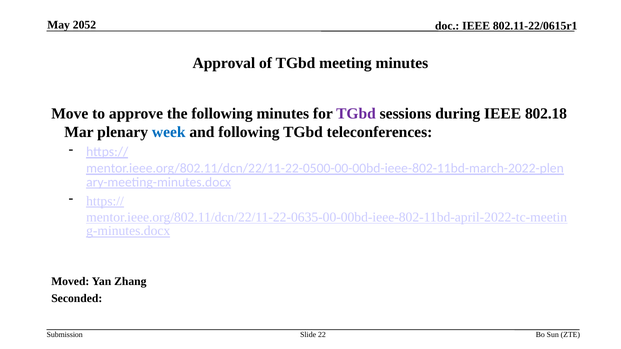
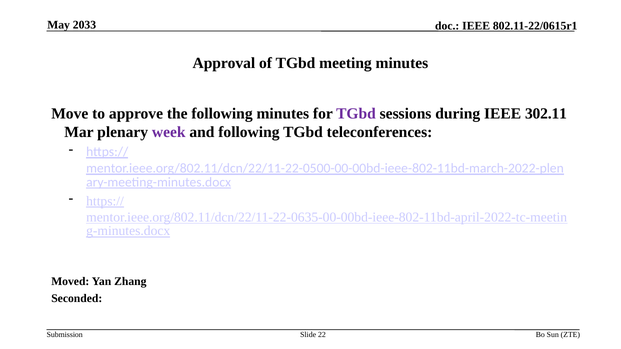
2052: 2052 -> 2033
802.18: 802.18 -> 302.11
week colour: blue -> purple
